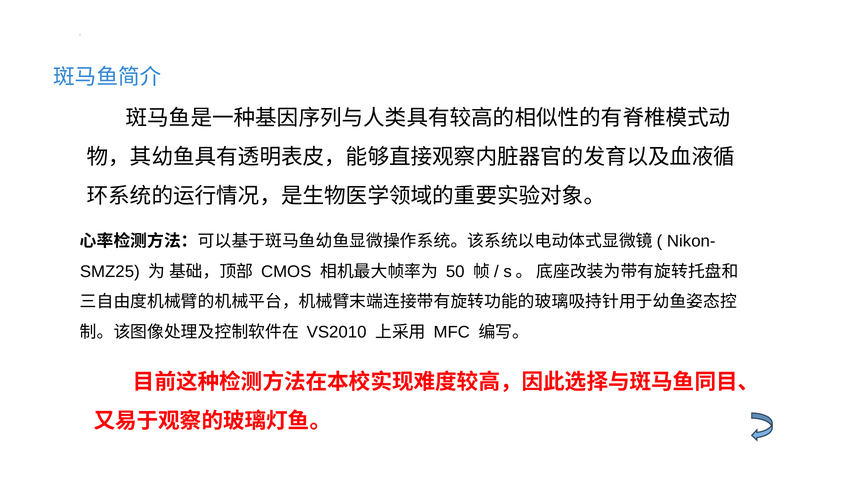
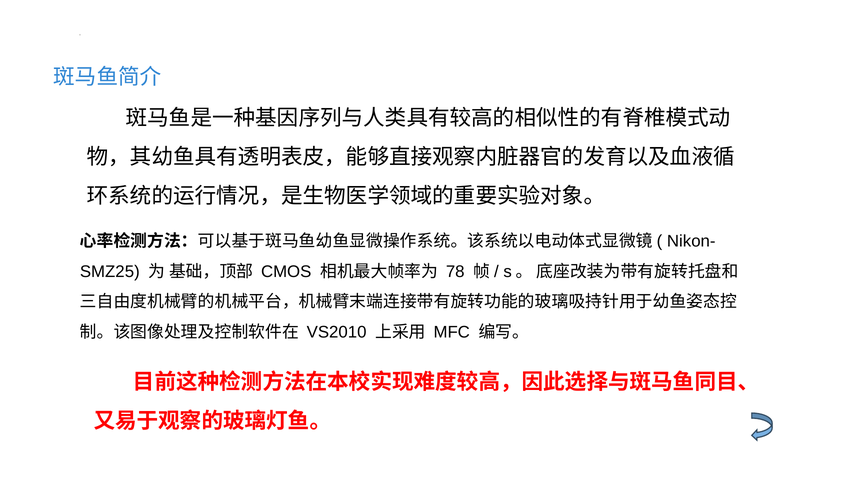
50: 50 -> 78
